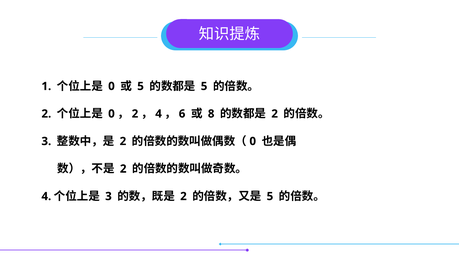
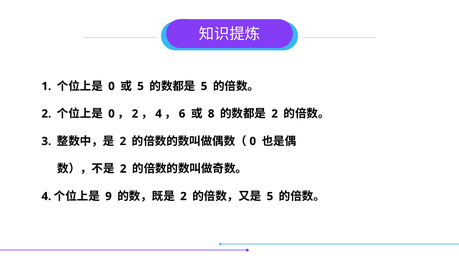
3 at (108, 196): 3 -> 9
